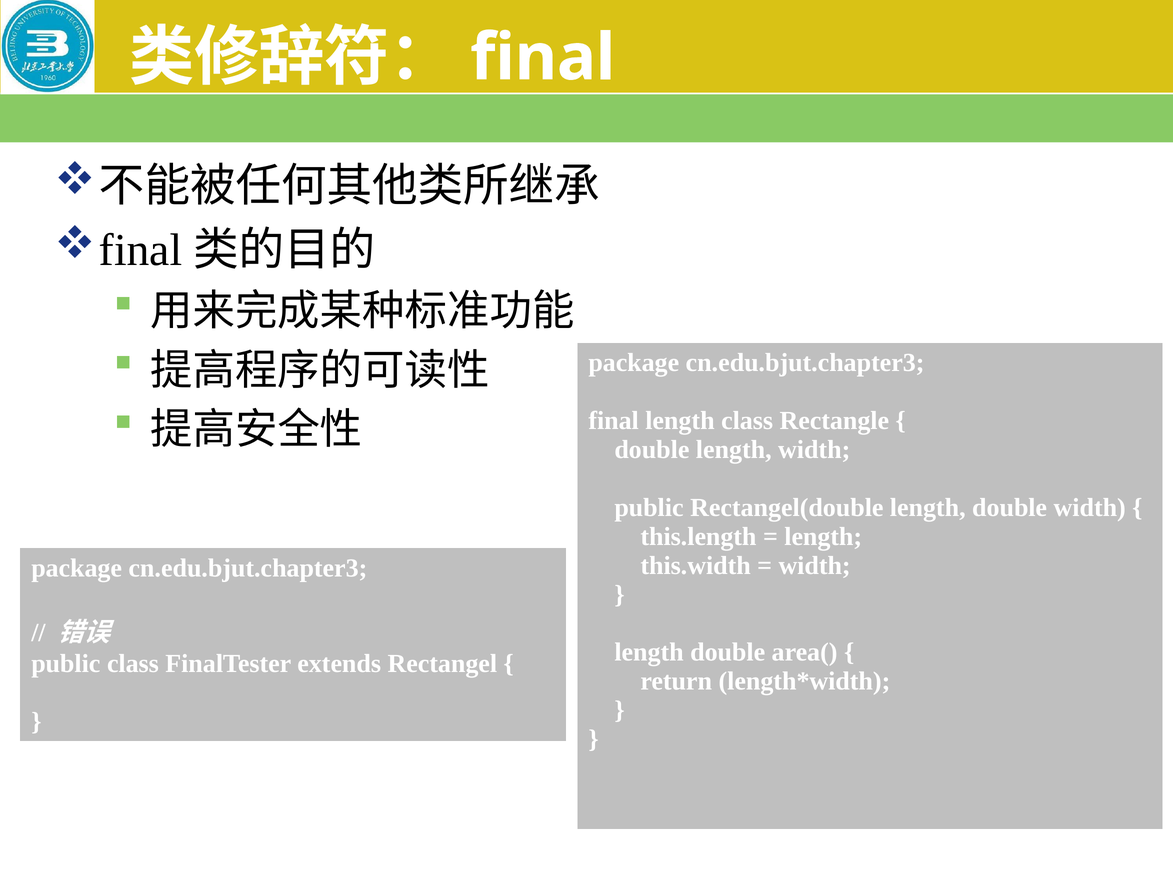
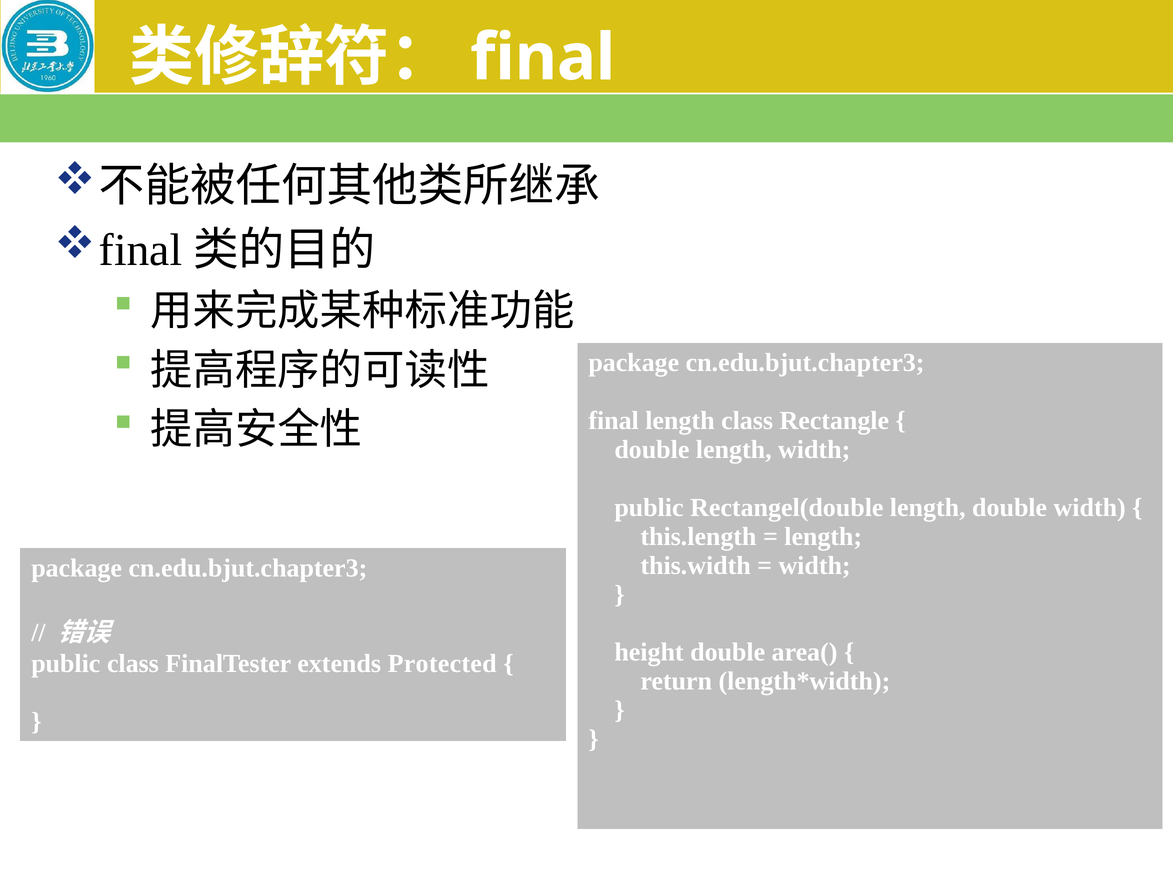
length at (649, 652): length -> height
Rectangel: Rectangel -> Protected
